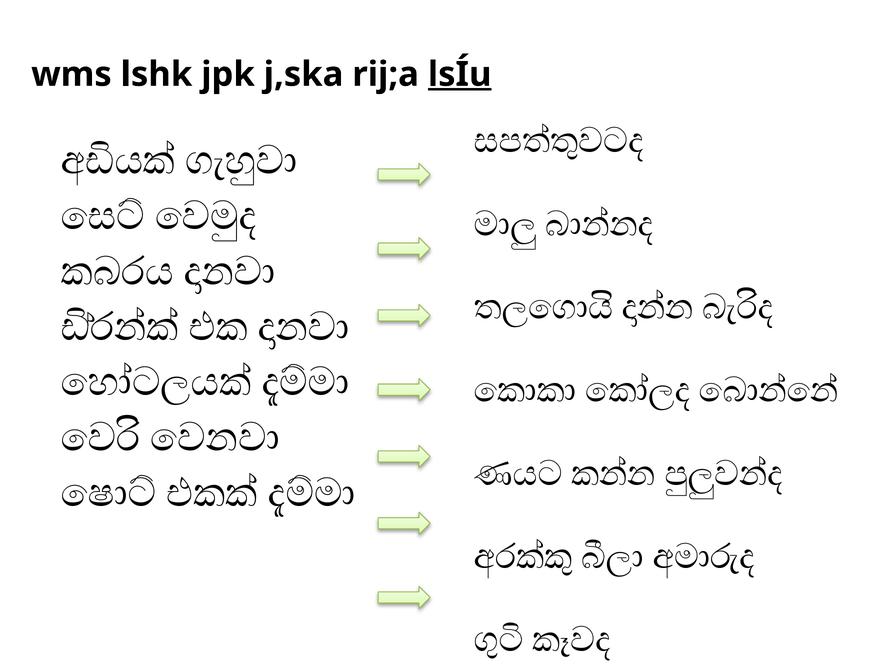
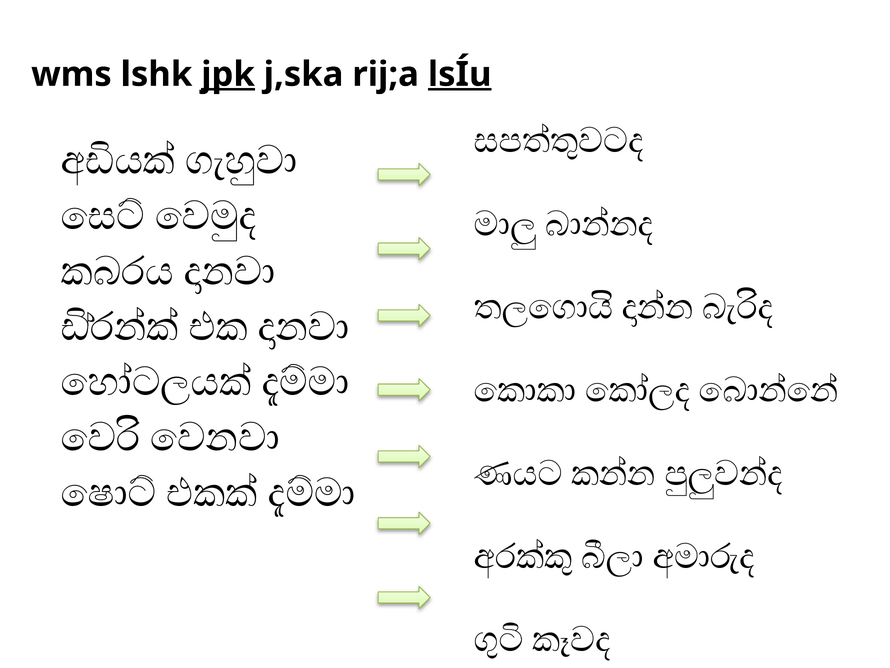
jpk underline: none -> present
